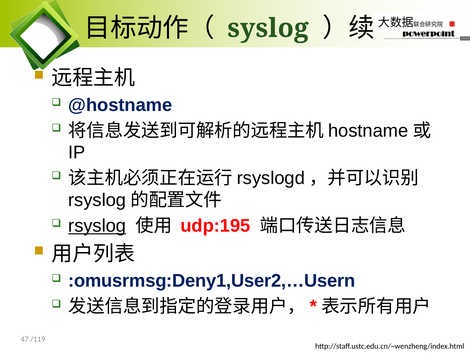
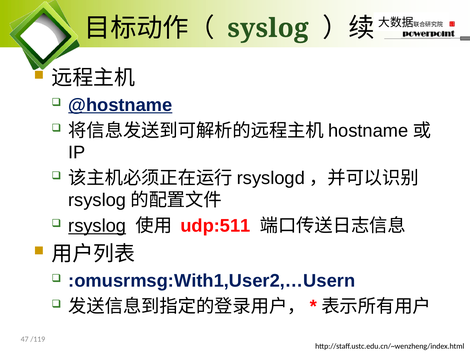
@hostname underline: none -> present
udp:195: udp:195 -> udp:511
:omusrmsg:Deny1,User2,…Usern: :omusrmsg:Deny1,User2,…Usern -> :omusrmsg:With1,User2,…Usern
